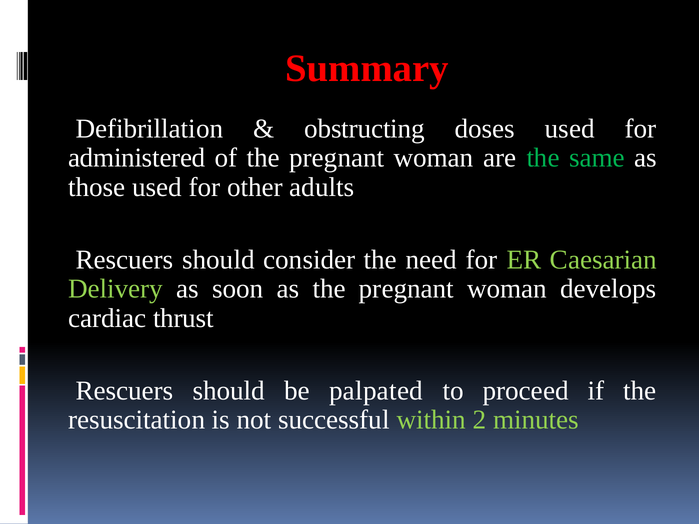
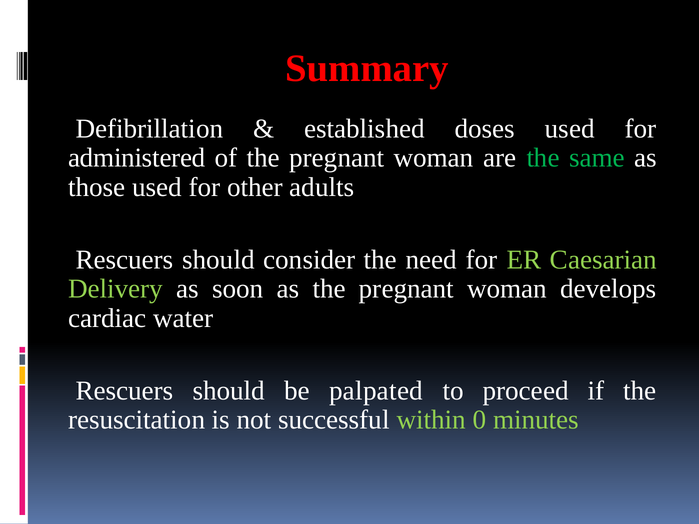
obstructing: obstructing -> established
thrust: thrust -> water
2: 2 -> 0
